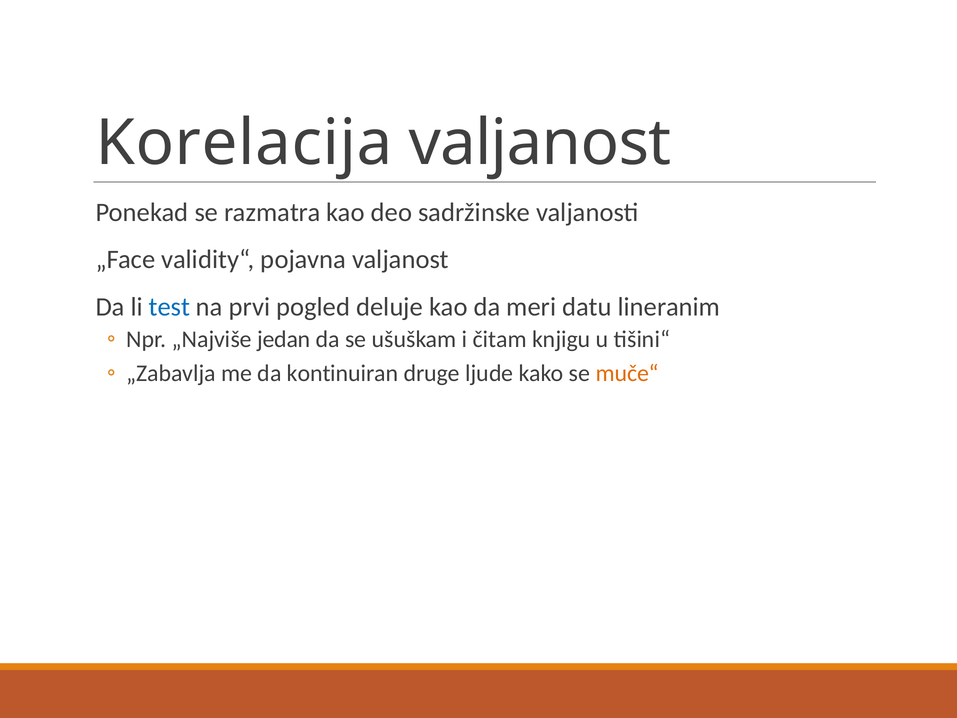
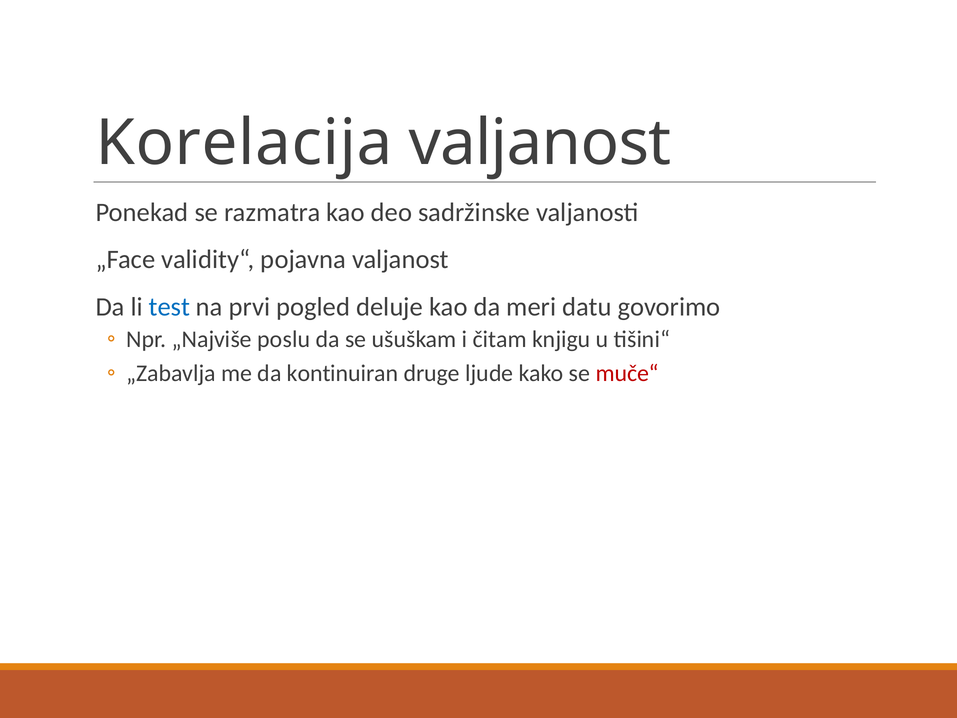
lineranim: lineranim -> govorimo
jedan: jedan -> poslu
muče“ colour: orange -> red
